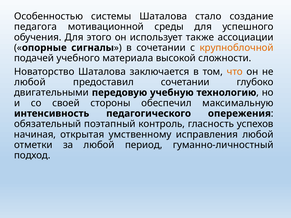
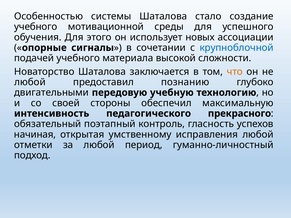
педагога at (36, 27): педагога -> учебного
также: также -> новых
крупноблочной colour: orange -> blue
предоставил сочетании: сочетании -> познанию
опережения: опережения -> прекрасного
